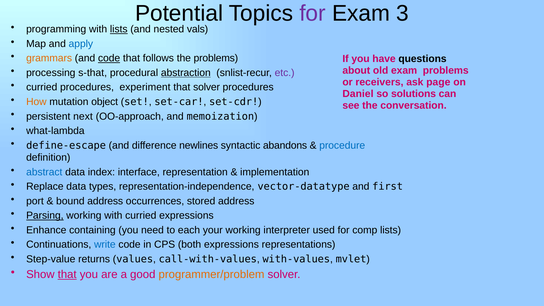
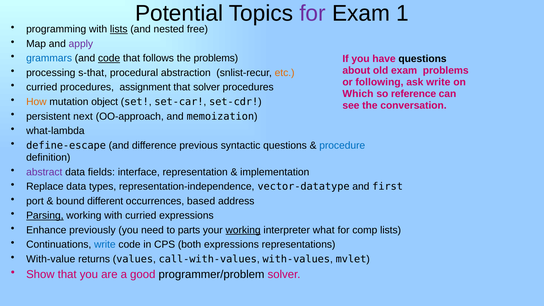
3: 3 -> 1
vals: vals -> free
apply colour: blue -> purple
grammars colour: orange -> blue
abstraction underline: present -> none
etc colour: purple -> orange
receivers: receivers -> following
ask page: page -> write
experiment: experiment -> assignment
Daniel: Daniel -> Which
solutions: solutions -> reference
newlines: newlines -> previous
syntactic abandons: abandons -> questions
abstract colour: blue -> purple
index: index -> fields
bound address: address -> different
stored: stored -> based
containing: containing -> previously
each: each -> parts
working at (243, 230) underline: none -> present
used: used -> what
Step-value: Step-value -> With-value
that at (67, 274) underline: present -> none
programmer/problem colour: orange -> black
